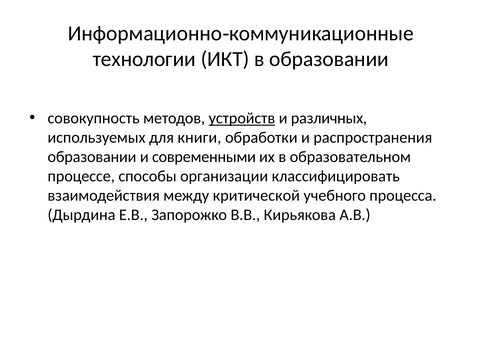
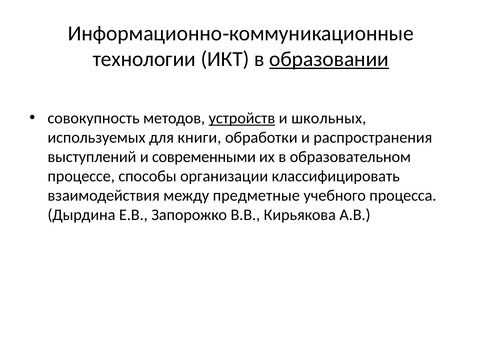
образовании at (329, 59) underline: none -> present
различных: различных -> школьных
образовании at (92, 157): образовании -> выступлений
критической: критической -> предметные
